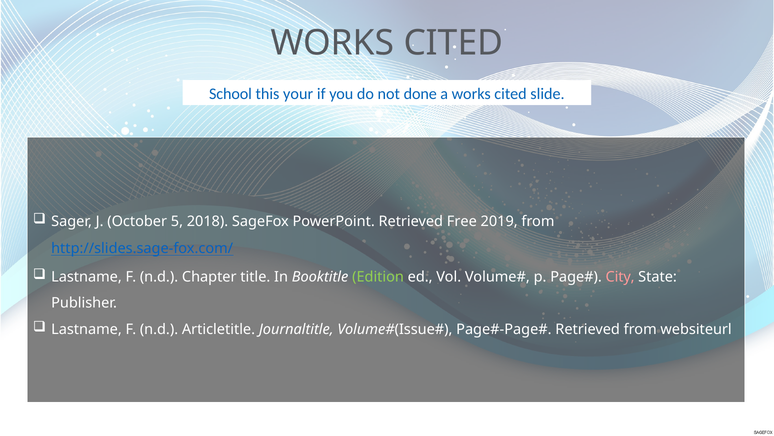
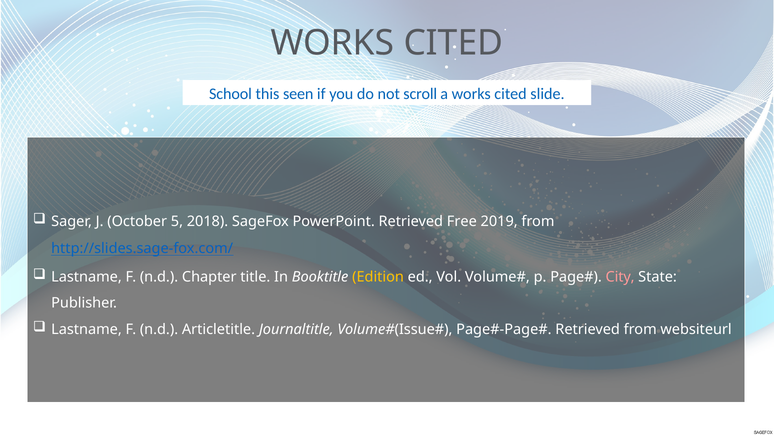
your: your -> seen
done: done -> scroll
Edition colour: light green -> yellow
